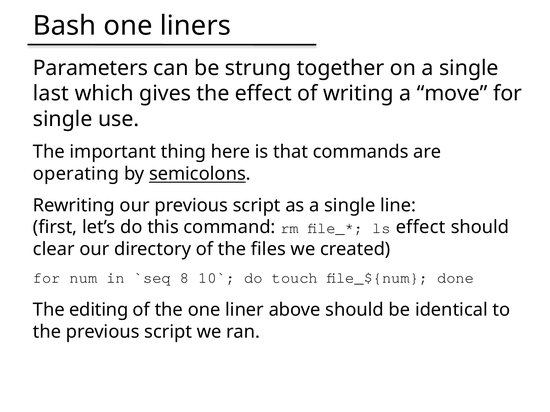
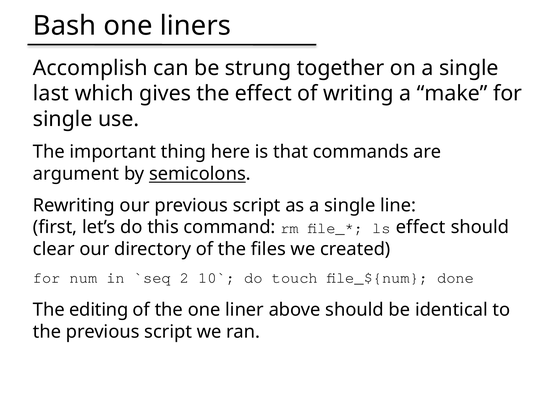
Parameters: Parameters -> Accomplish
move: move -> make
operating: operating -> argument
8: 8 -> 2
